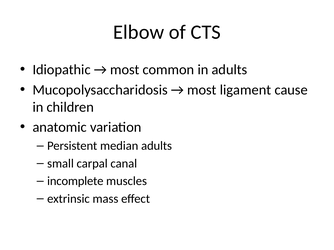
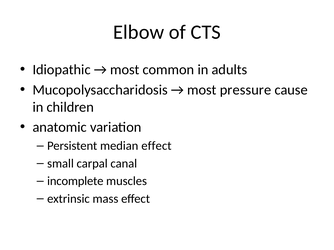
ligament: ligament -> pressure
median adults: adults -> effect
